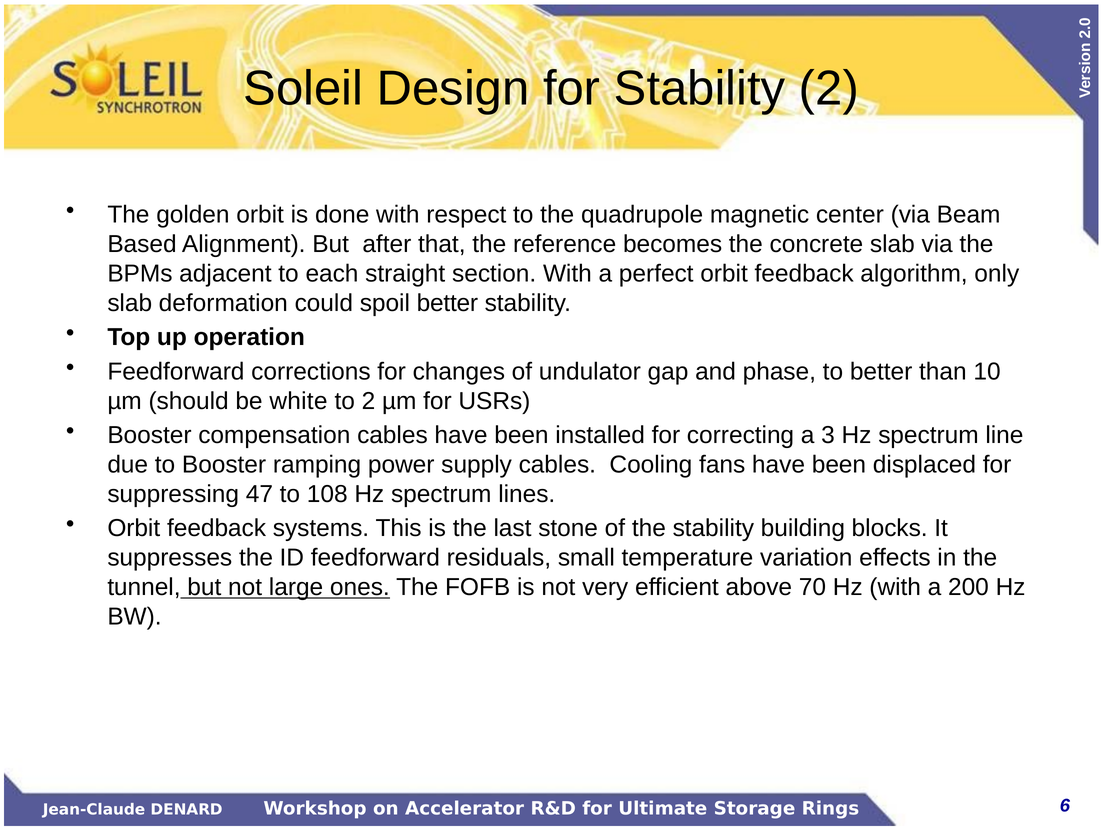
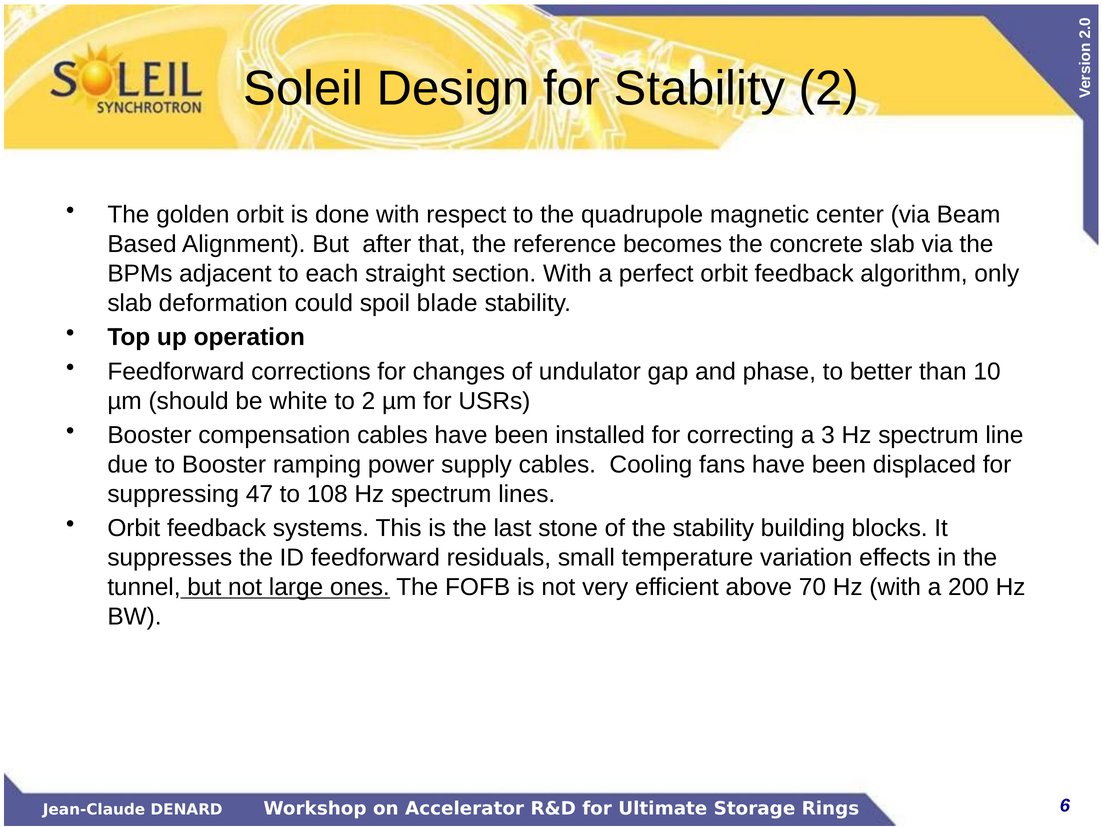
spoil better: better -> blade
